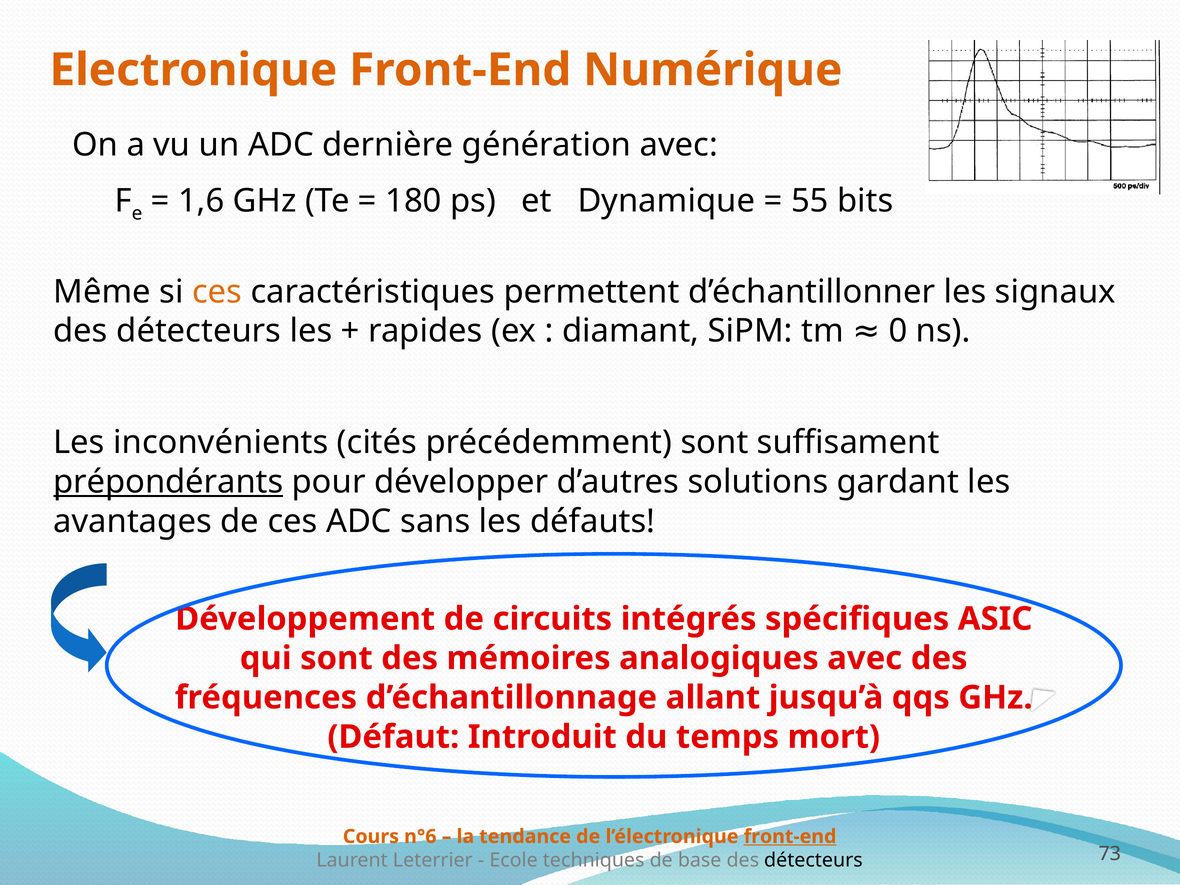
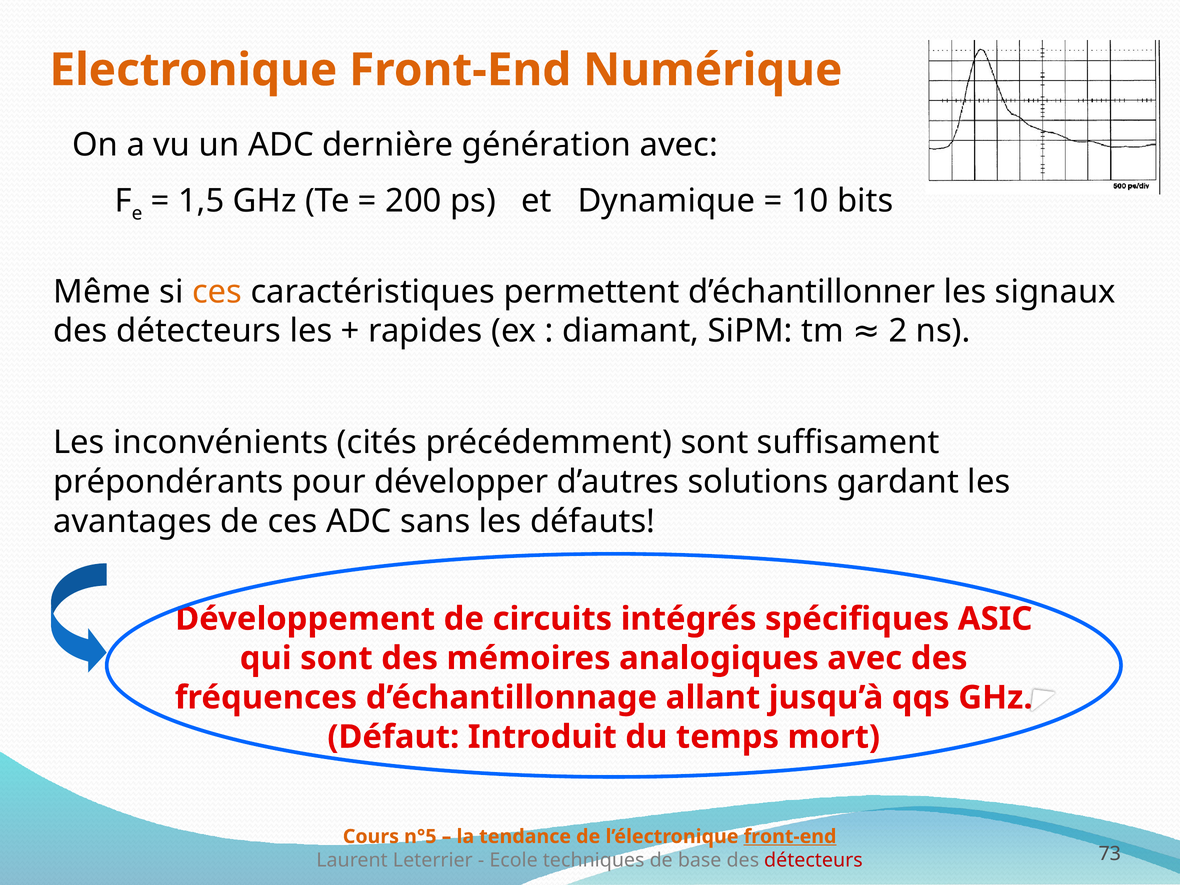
1,6: 1,6 -> 1,5
180: 180 -> 200
55: 55 -> 10
0: 0 -> 2
prépondérants underline: present -> none
n°6: n°6 -> n°5
détecteurs at (813, 860) colour: black -> red
